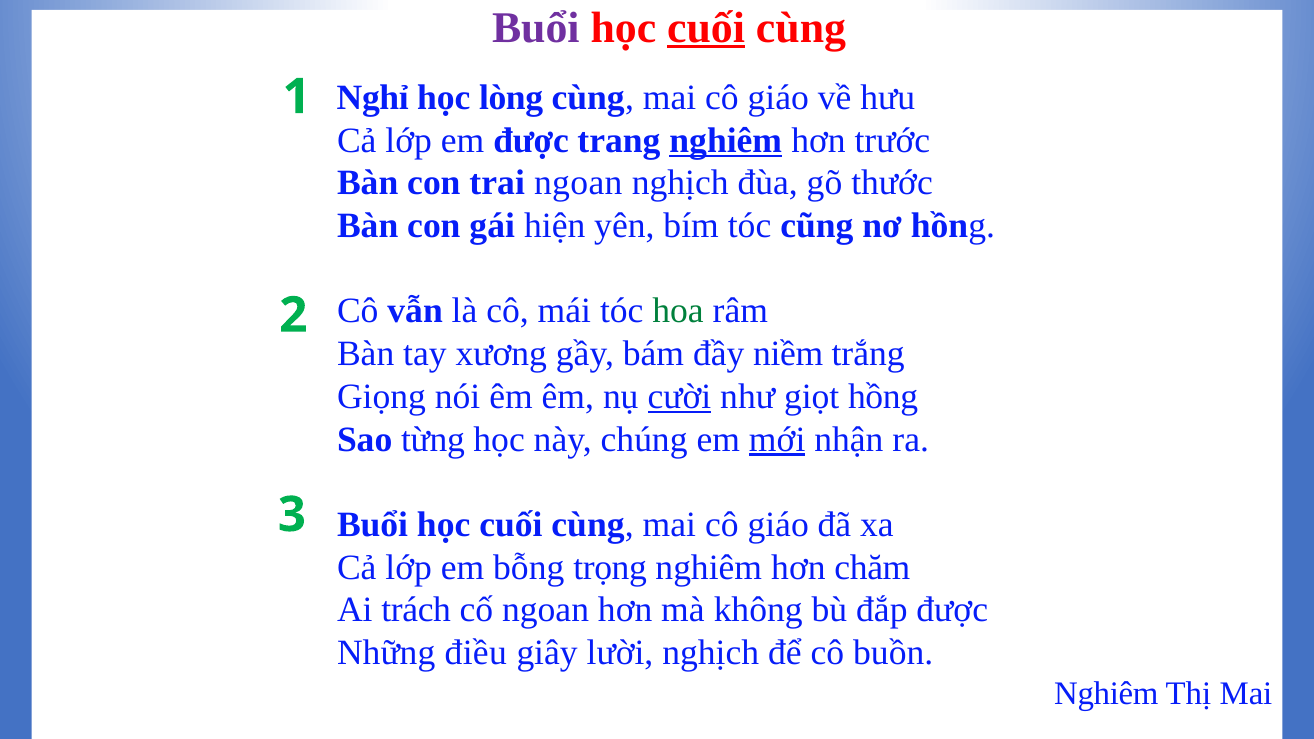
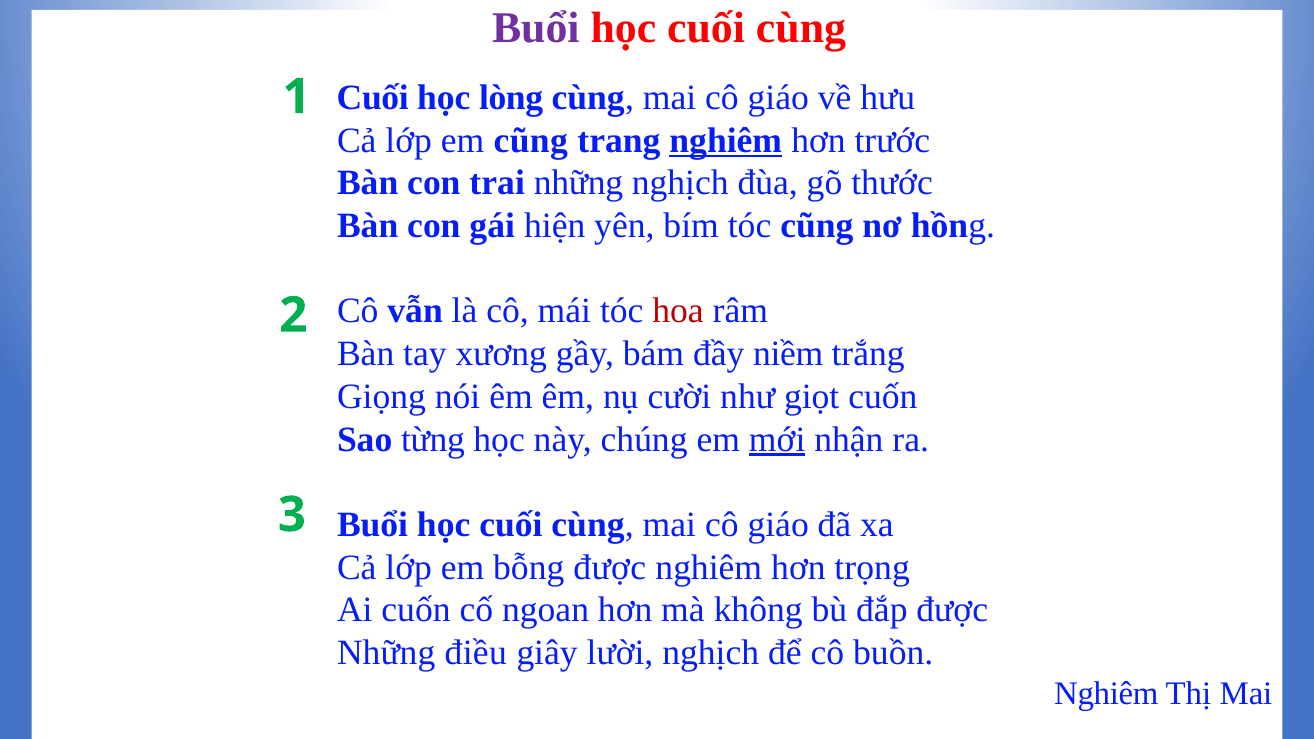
cuối at (706, 28) underline: present -> none
Nghỉ at (373, 98): Nghỉ -> Cuối
em được: được -> cũng
trai ngoan: ngoan -> những
hoa colour: green -> red
cười underline: present -> none
giọt hồng: hồng -> cuốn
bỗng trọng: trọng -> được
chăm: chăm -> trọng
Ai trách: trách -> cuốn
